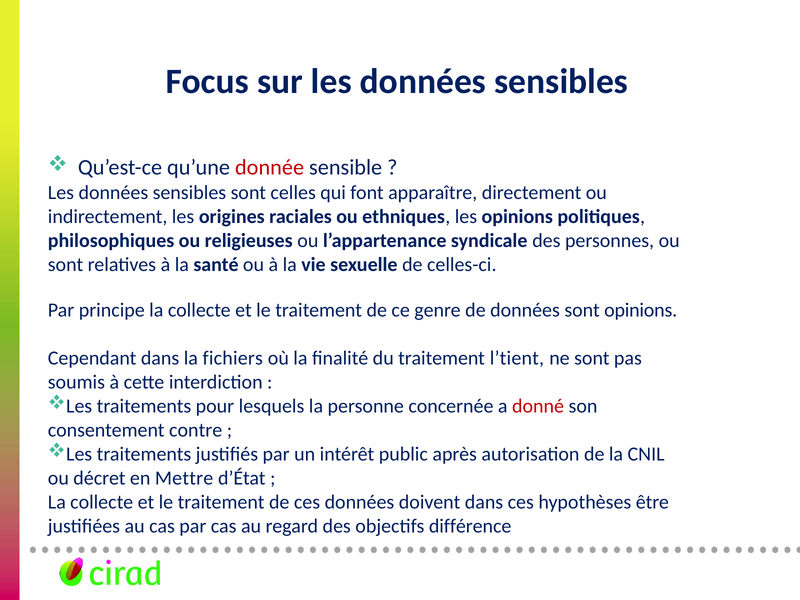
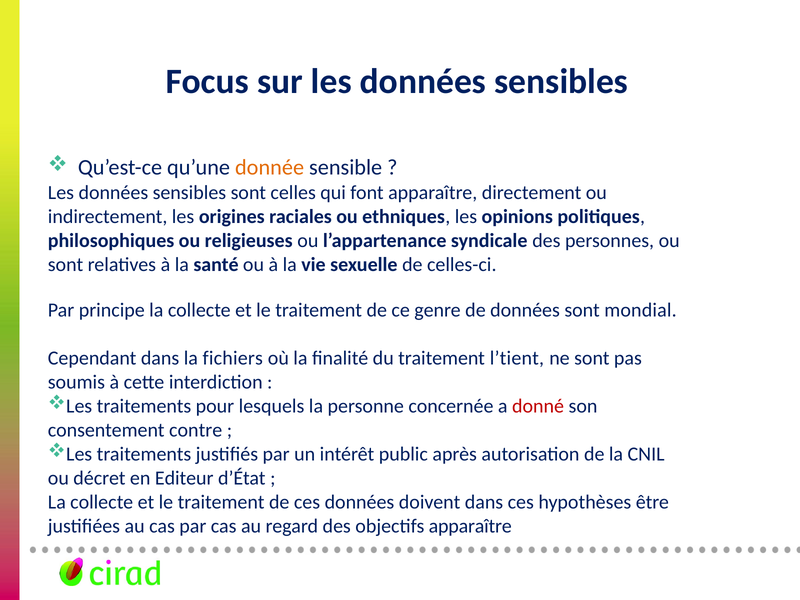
donnée colour: red -> orange
sont opinions: opinions -> mondial
Mettre: Mettre -> Editeur
objectifs différence: différence -> apparaître
